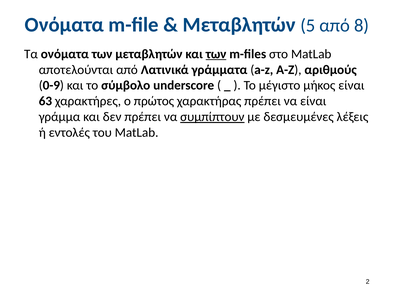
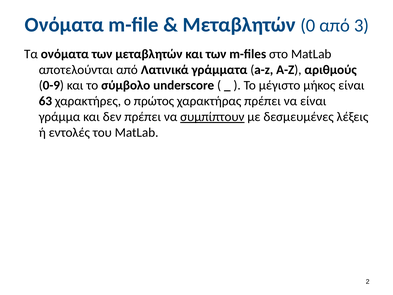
5: 5 -> 0
8: 8 -> 3
των at (216, 54) underline: present -> none
